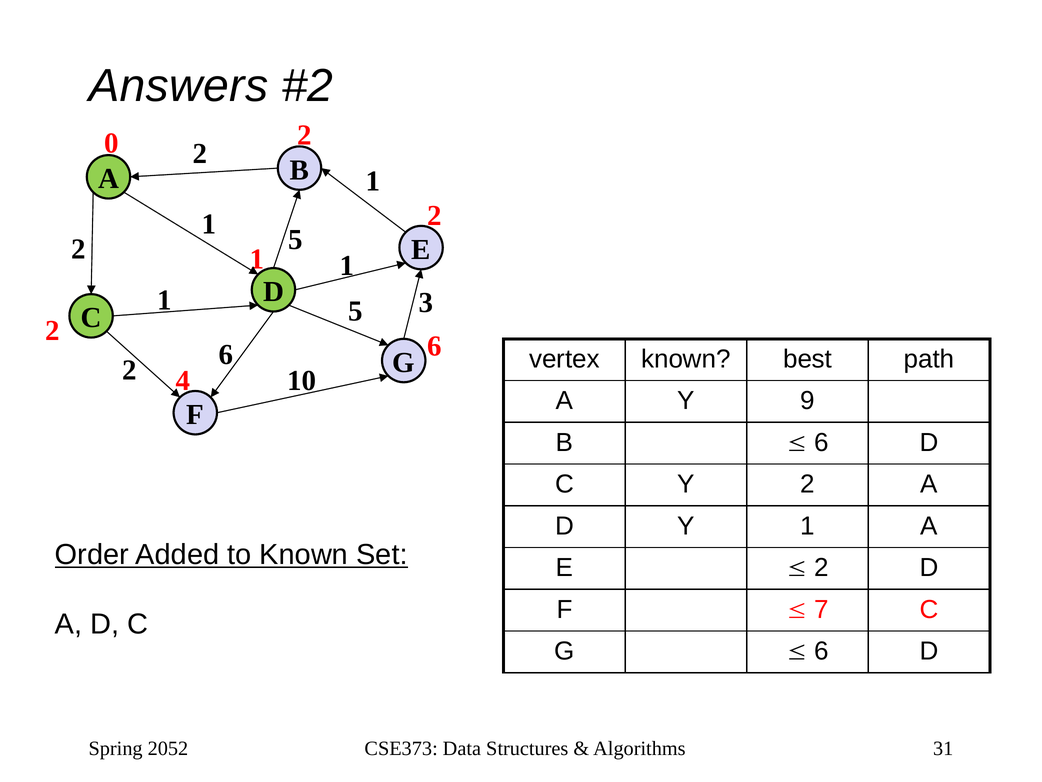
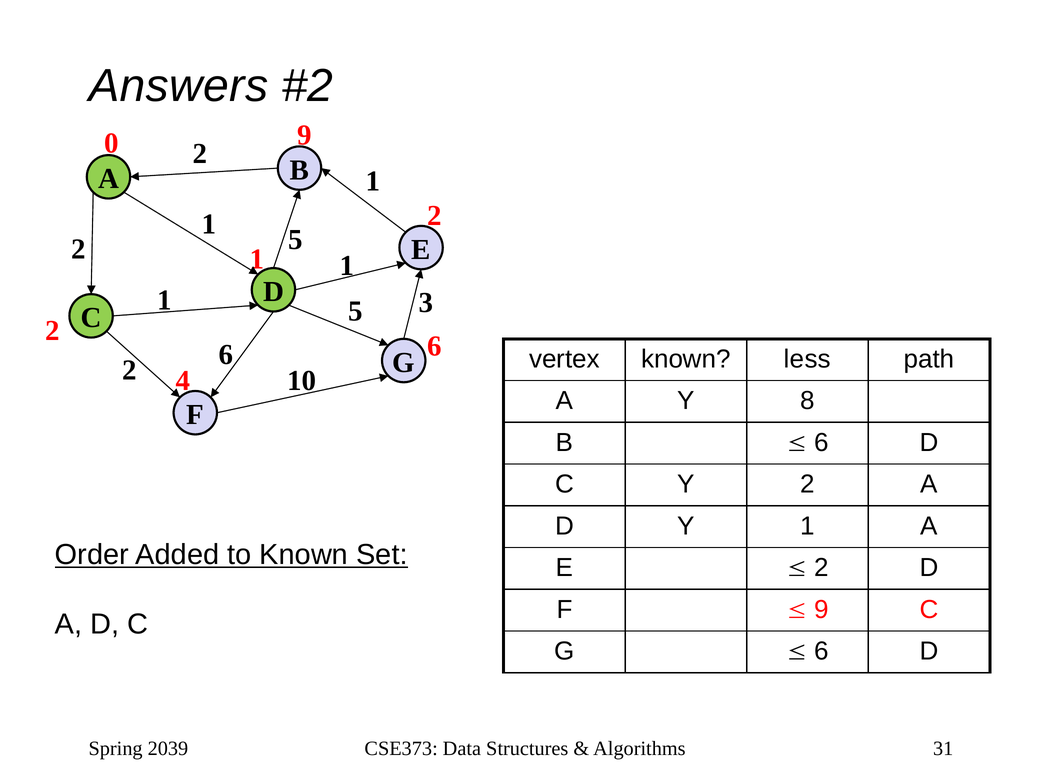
0 2: 2 -> 9
best: best -> less
9: 9 -> 8
7 at (821, 609): 7 -> 9
2052: 2052 -> 2039
